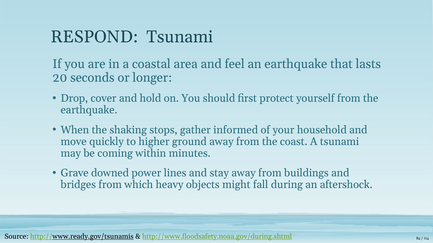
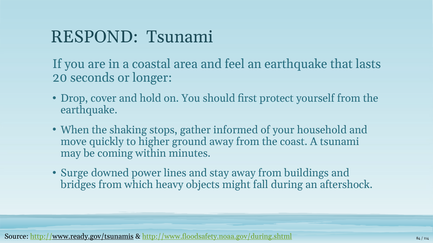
Grave: Grave -> Surge
